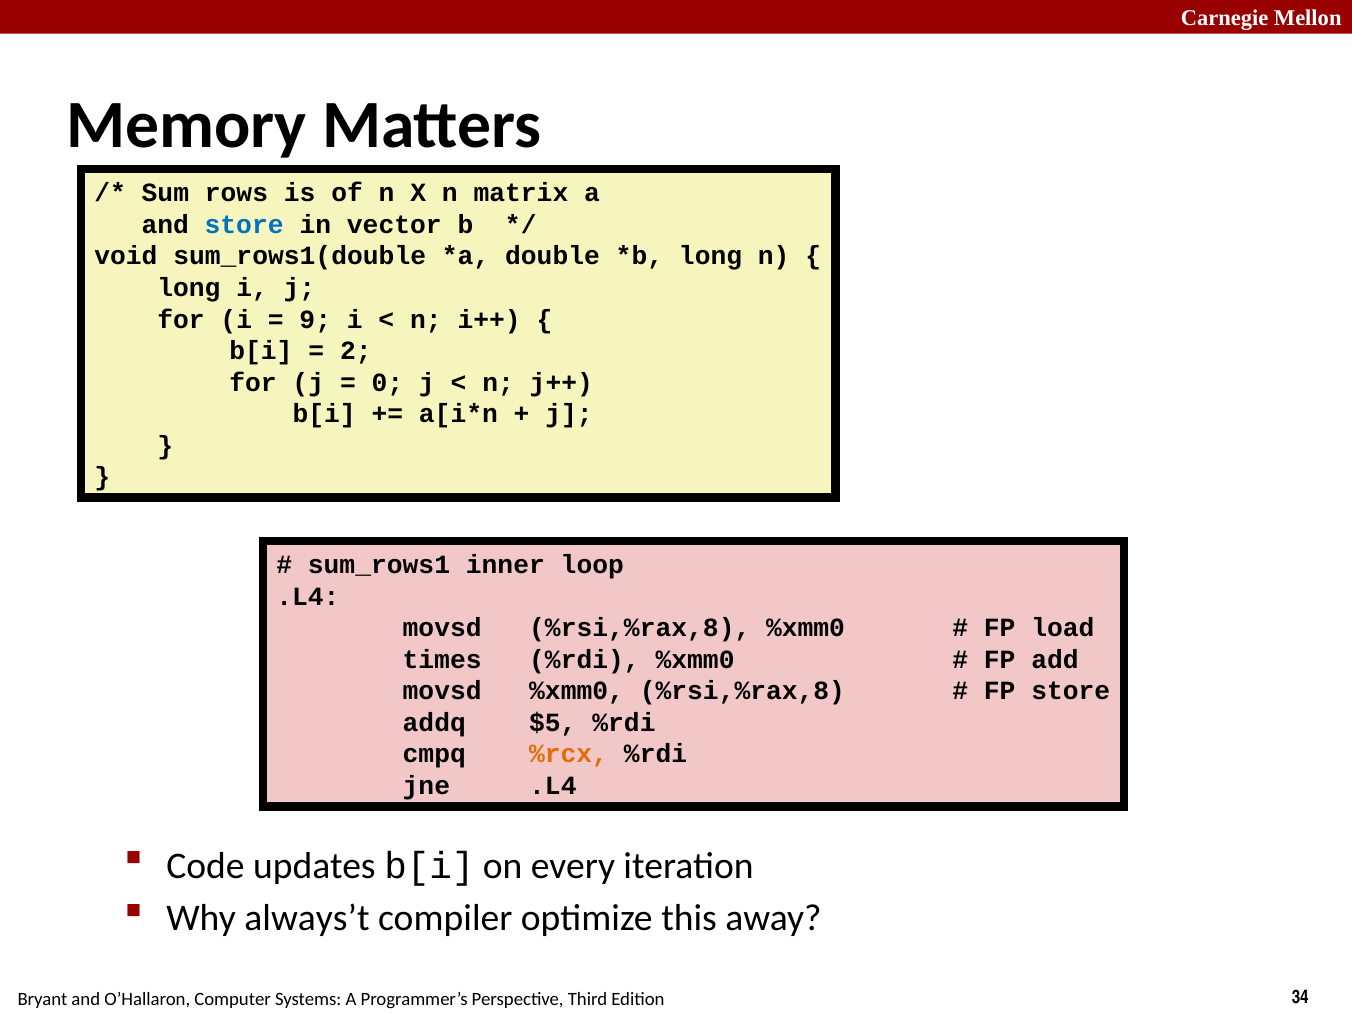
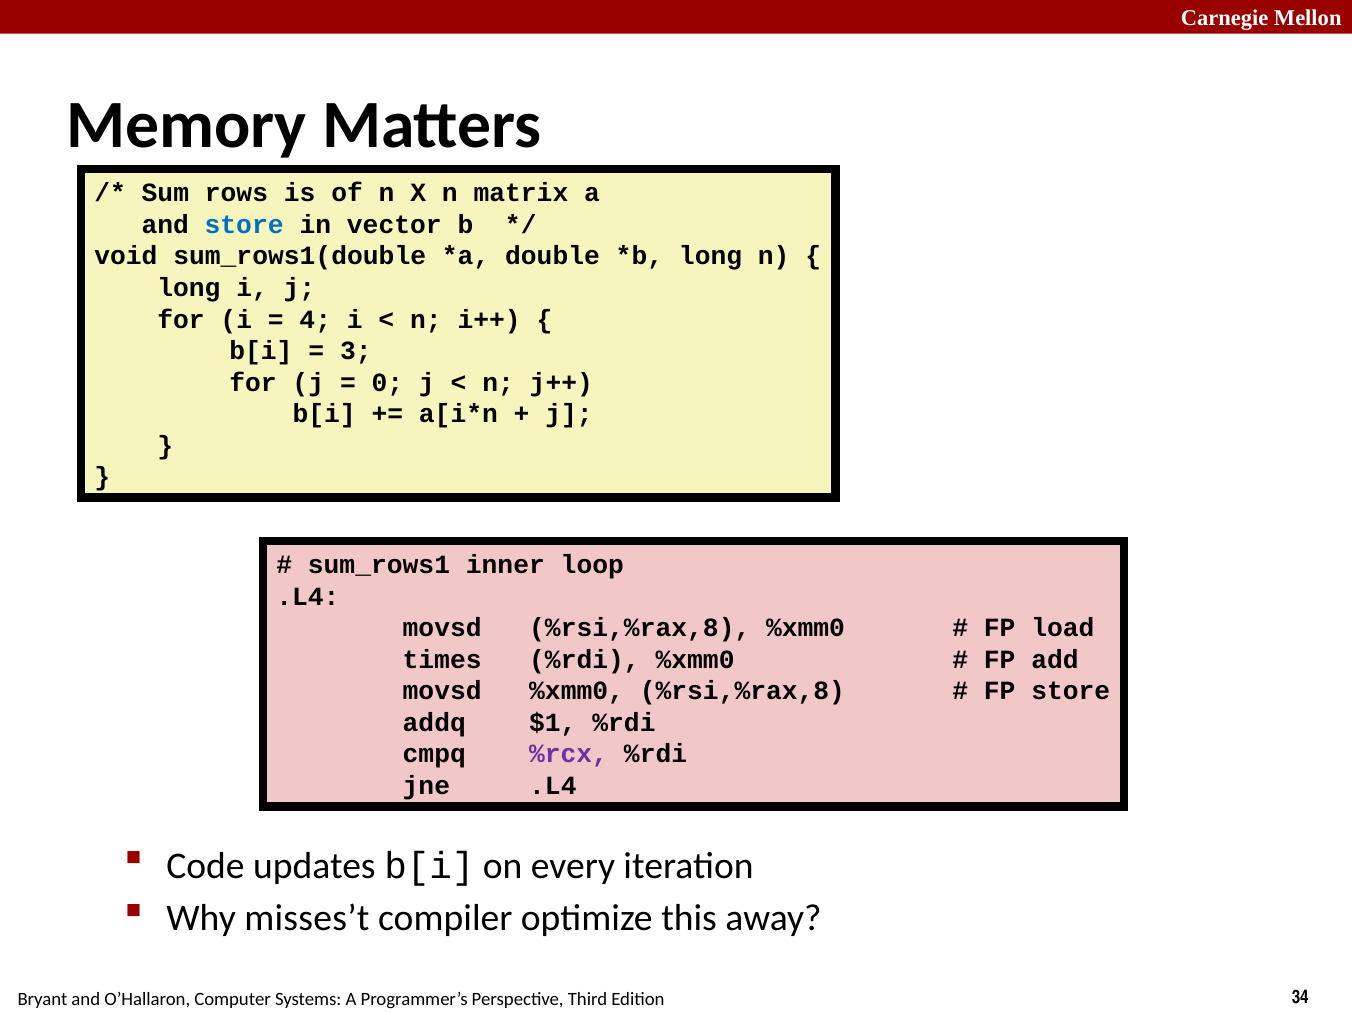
9: 9 -> 4
2: 2 -> 3
$5: $5 -> $1
%rcx colour: orange -> purple
always’t: always’t -> misses’t
